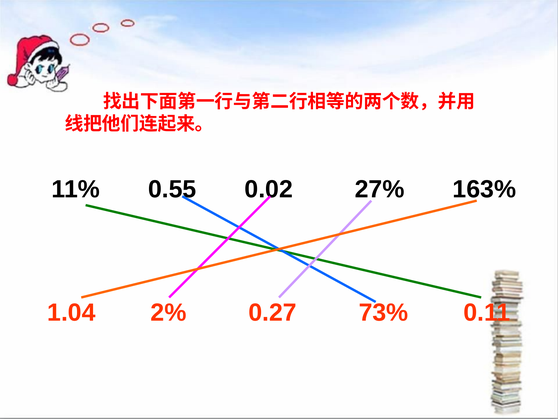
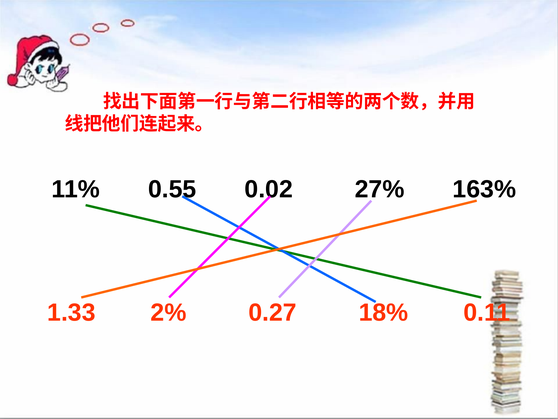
1.04: 1.04 -> 1.33
73%: 73% -> 18%
